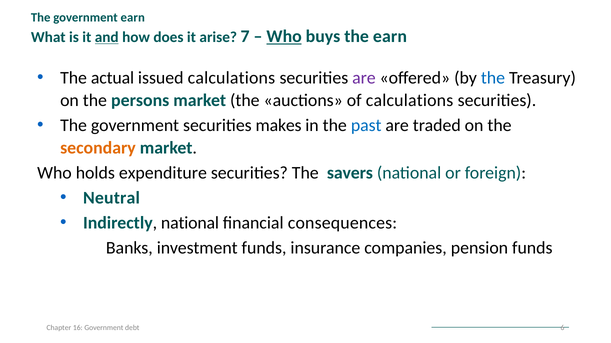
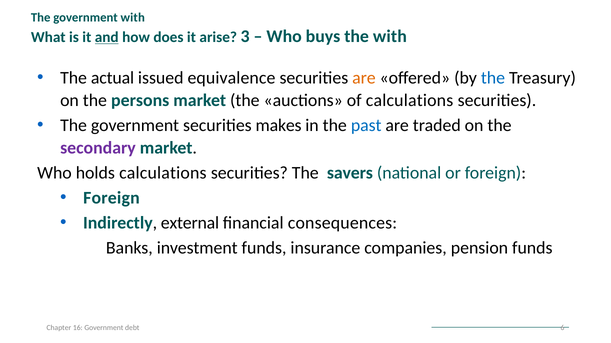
government earn: earn -> with
7: 7 -> 3
Who at (284, 36) underline: present -> none
the earn: earn -> with
issued calculations: calculations -> equivalence
are at (364, 78) colour: purple -> orange
secondary colour: orange -> purple
holds expenditure: expenditure -> calculations
Neutral at (111, 198): Neutral -> Foreign
Indirectly national: national -> external
